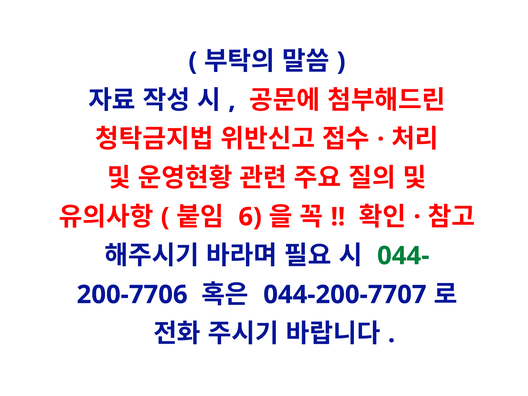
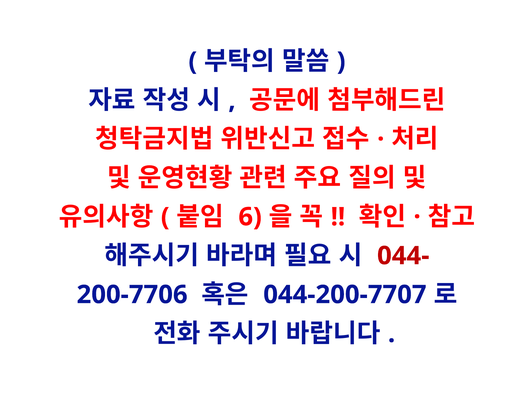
044- colour: green -> red
